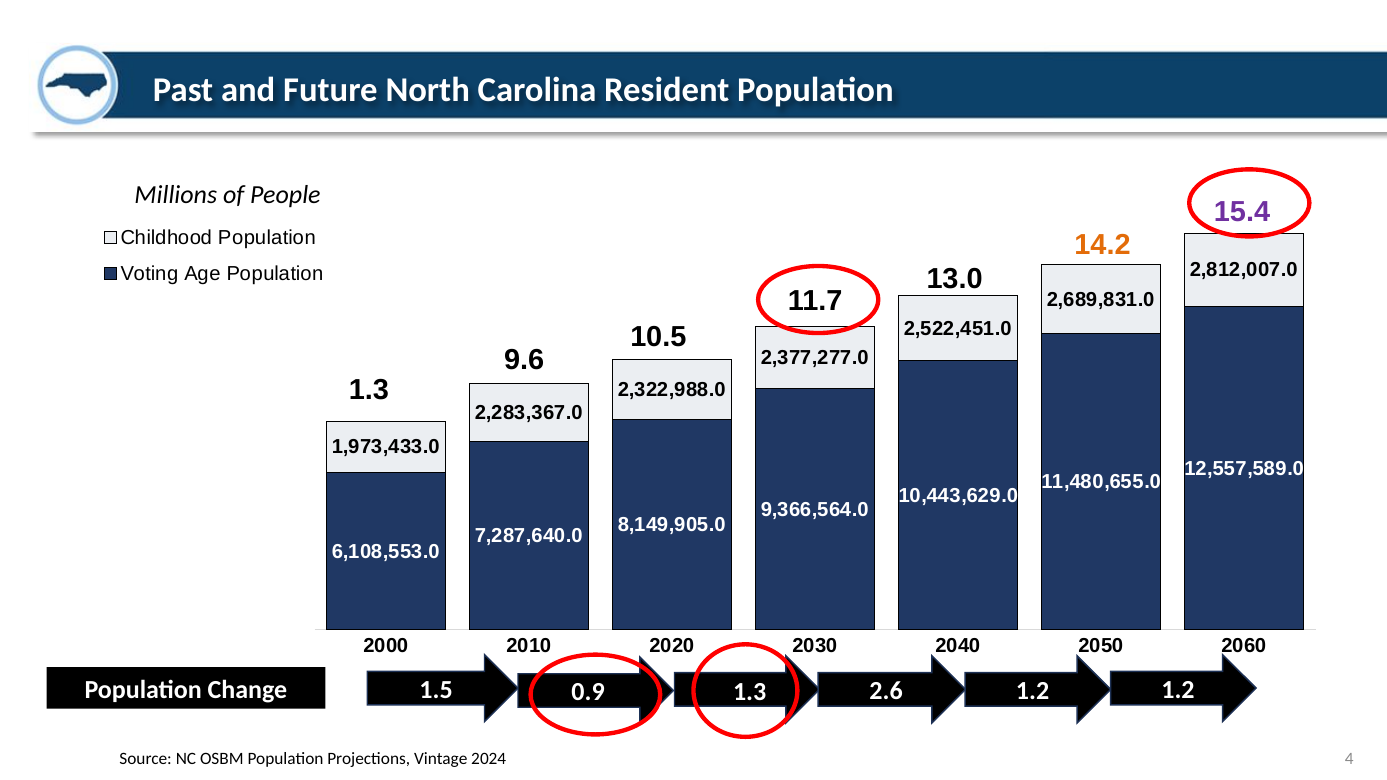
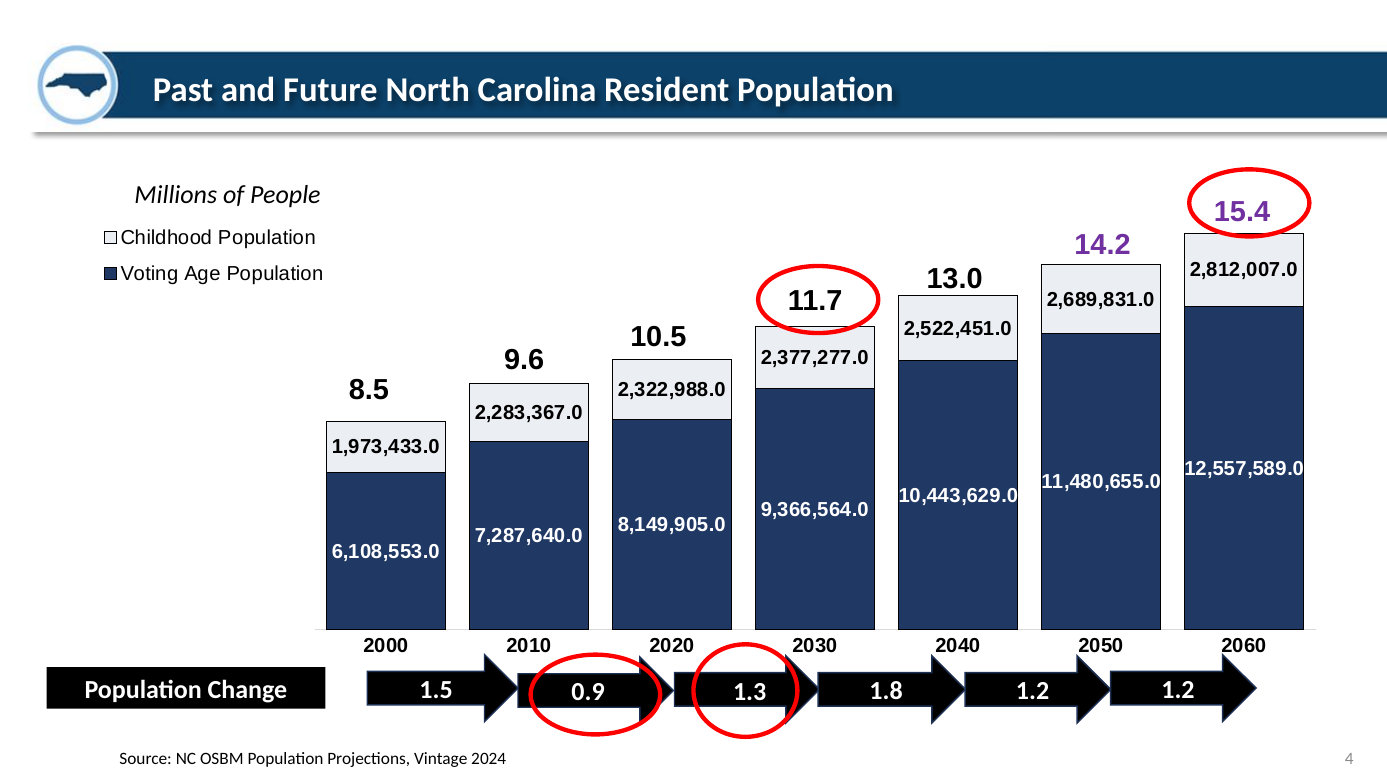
14.2 colour: orange -> purple
1.3 at (369, 390): 1.3 -> 8.5
2.6: 2.6 -> 1.8
